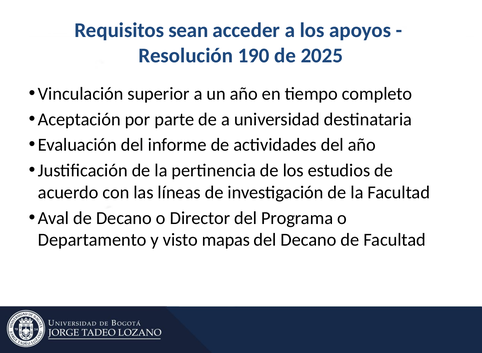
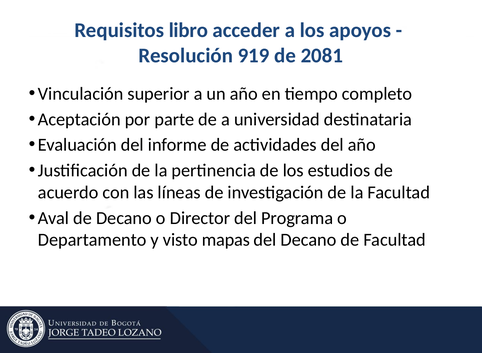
sean: sean -> libro
190: 190 -> 919
2025: 2025 -> 2081
